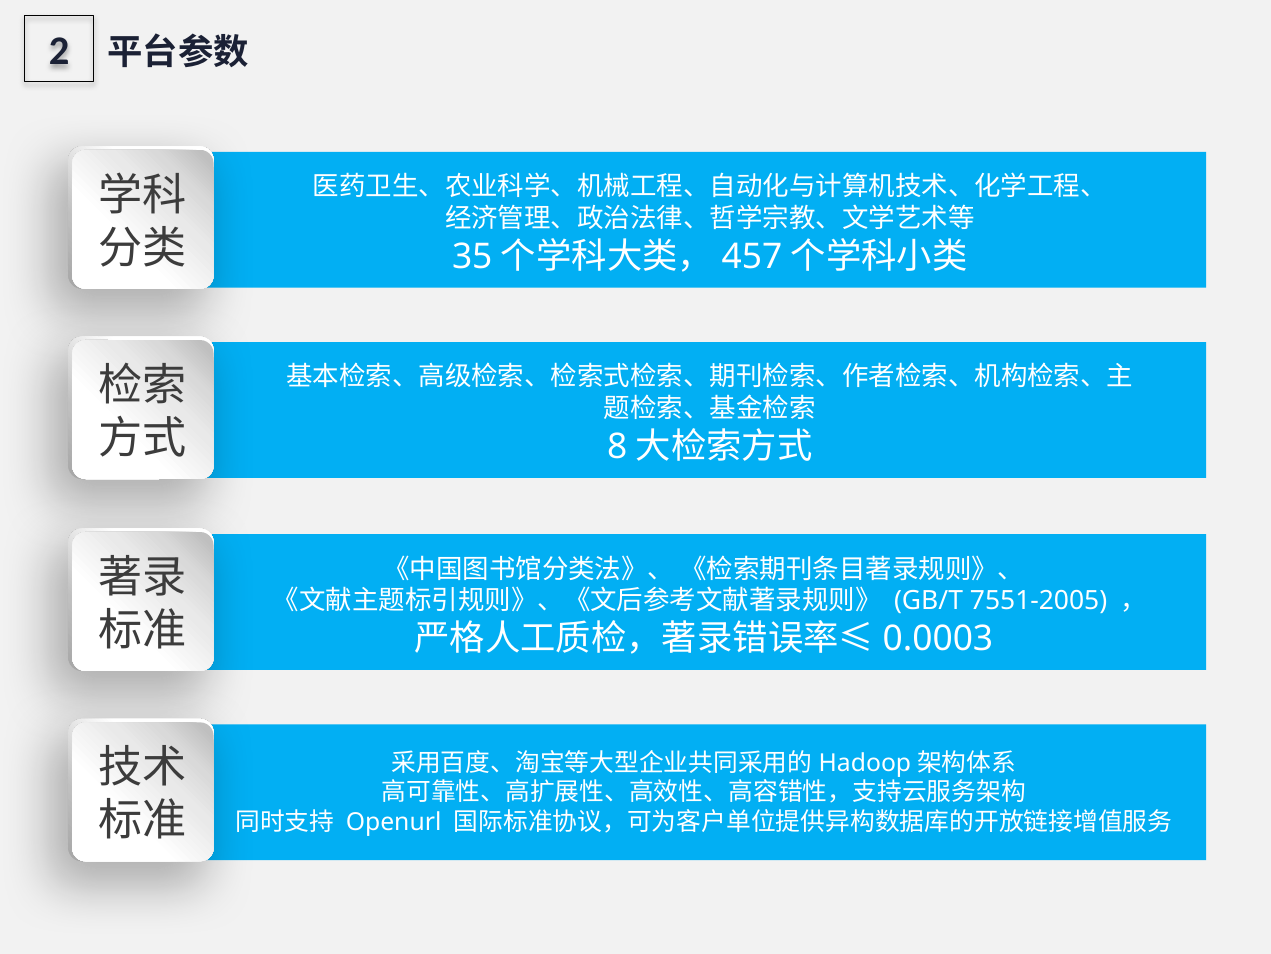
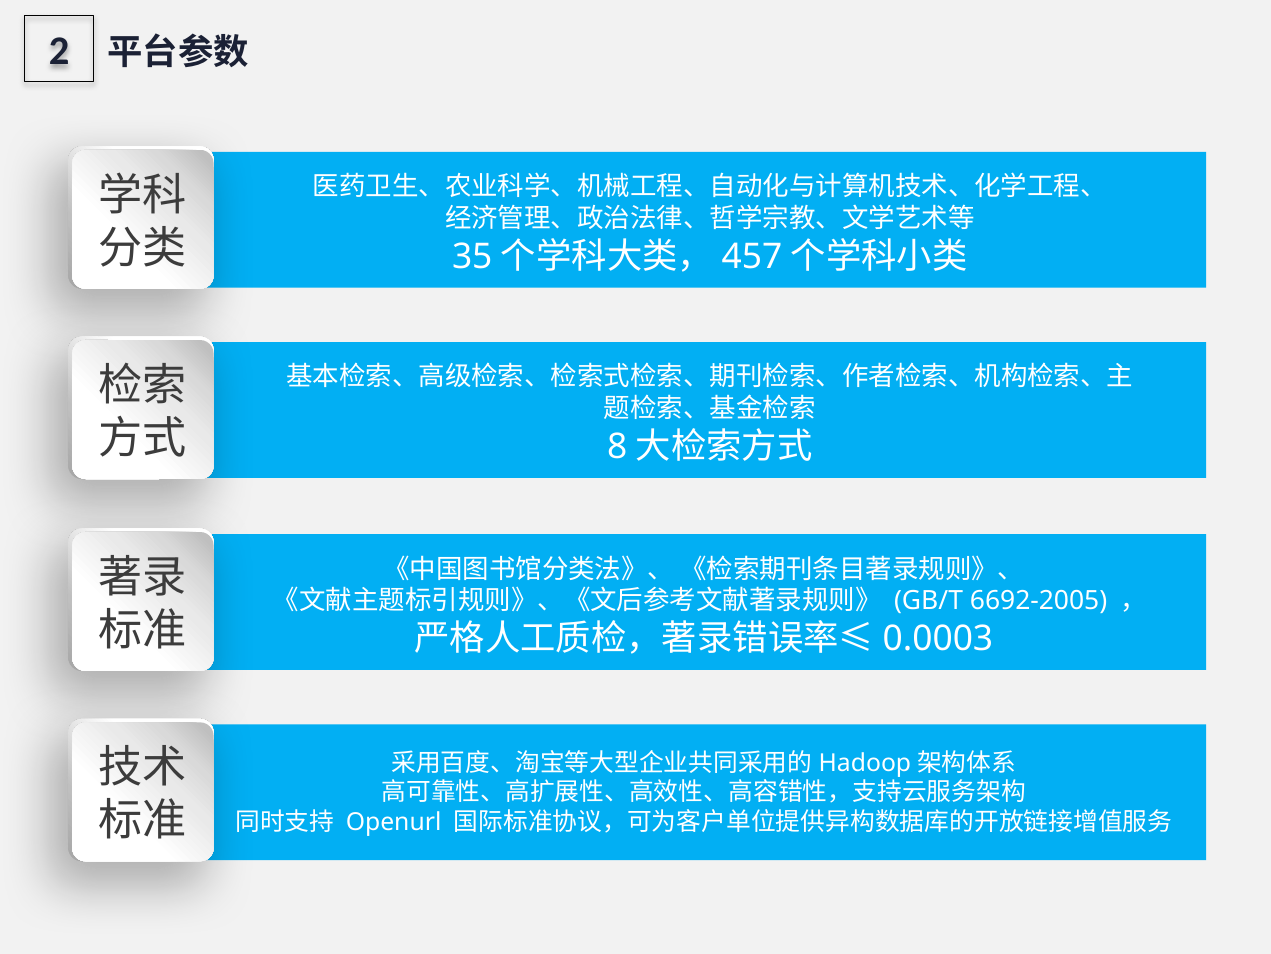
7551-2005: 7551-2005 -> 6692-2005
